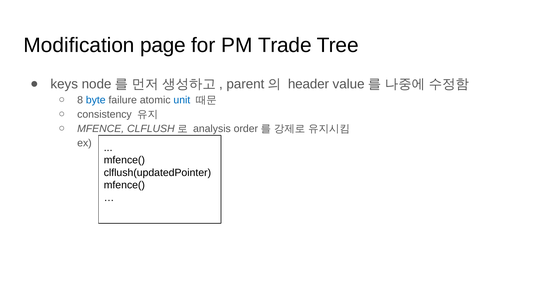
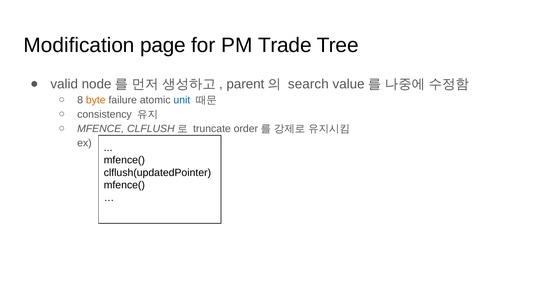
keys: keys -> valid
header: header -> search
byte colour: blue -> orange
analysis: analysis -> truncate
